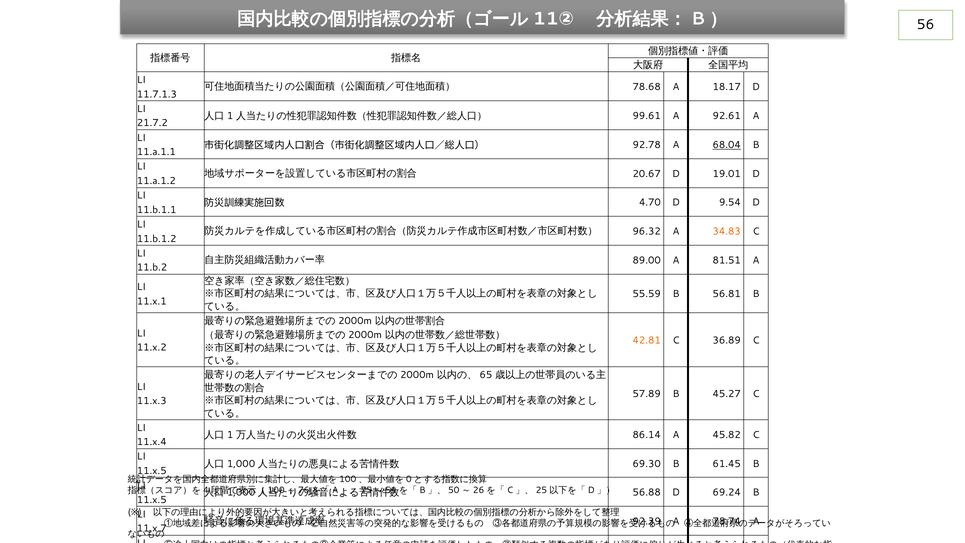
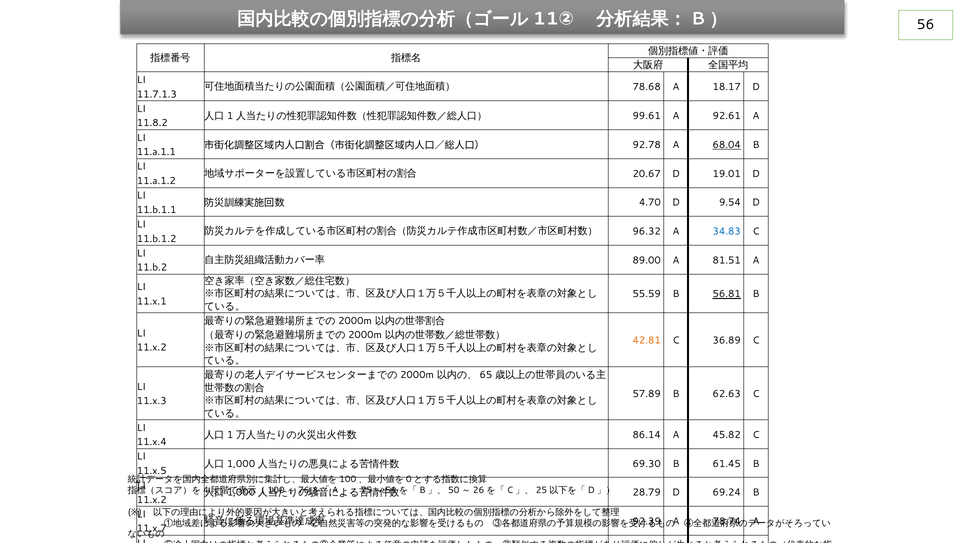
21.7.2: 21.7.2 -> 11.8.2
34.83 colour: orange -> blue
56.81 underline: none -> present
45.27: 45.27 -> 62.63
56.88: 56.88 -> 28.79
11.x.5 at (152, 500): 11.x.5 -> 11.x.2
